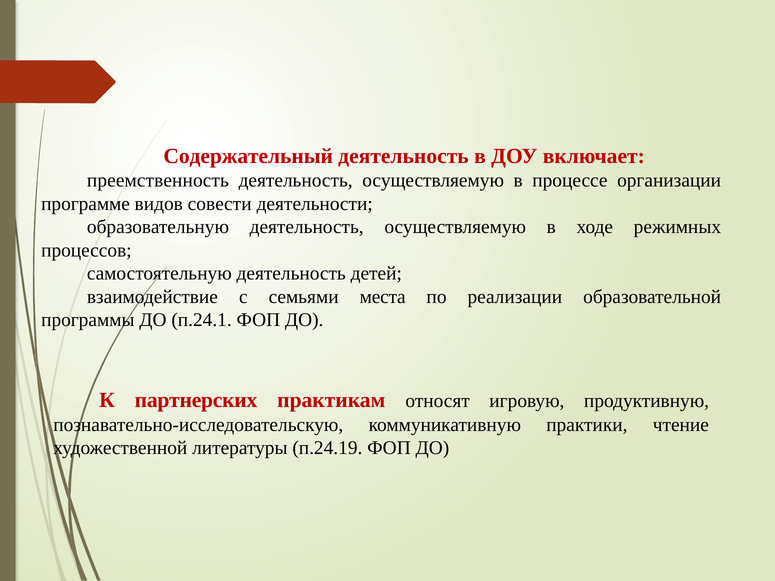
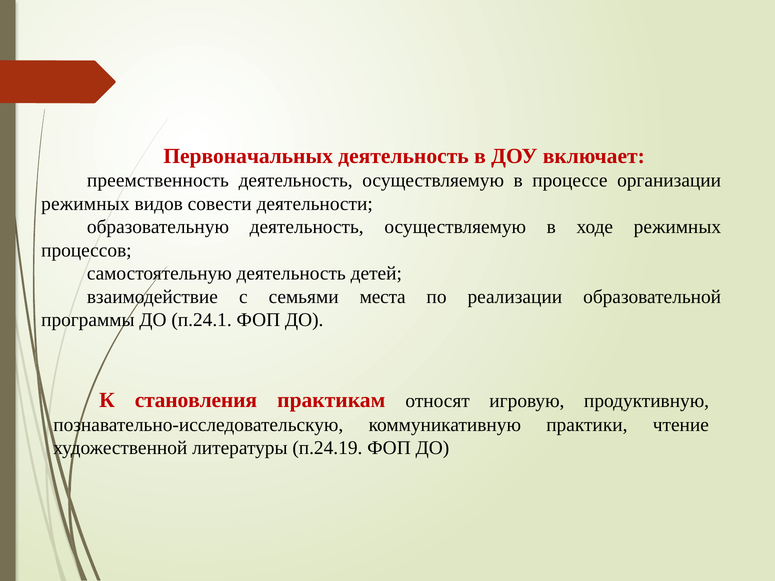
Содержательный: Содержательный -> Первоначальных
программе at (86, 204): программе -> режимных
партнерских: партнерских -> становления
